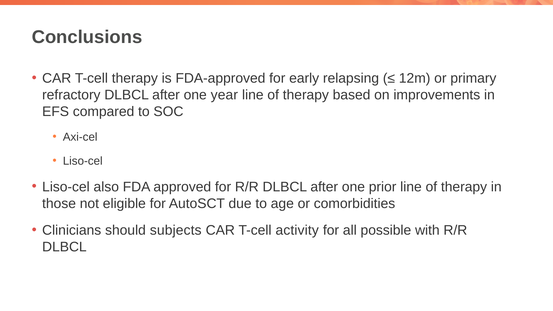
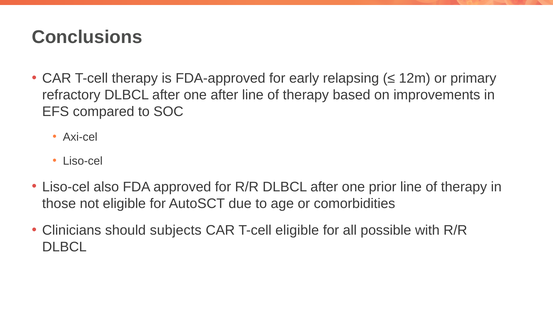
one year: year -> after
T-cell activity: activity -> eligible
